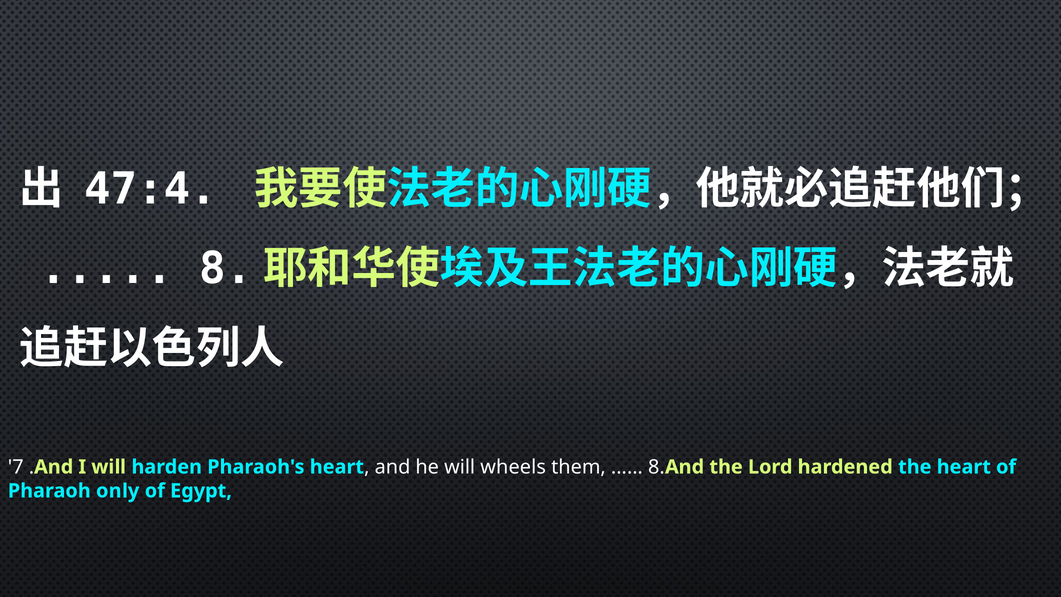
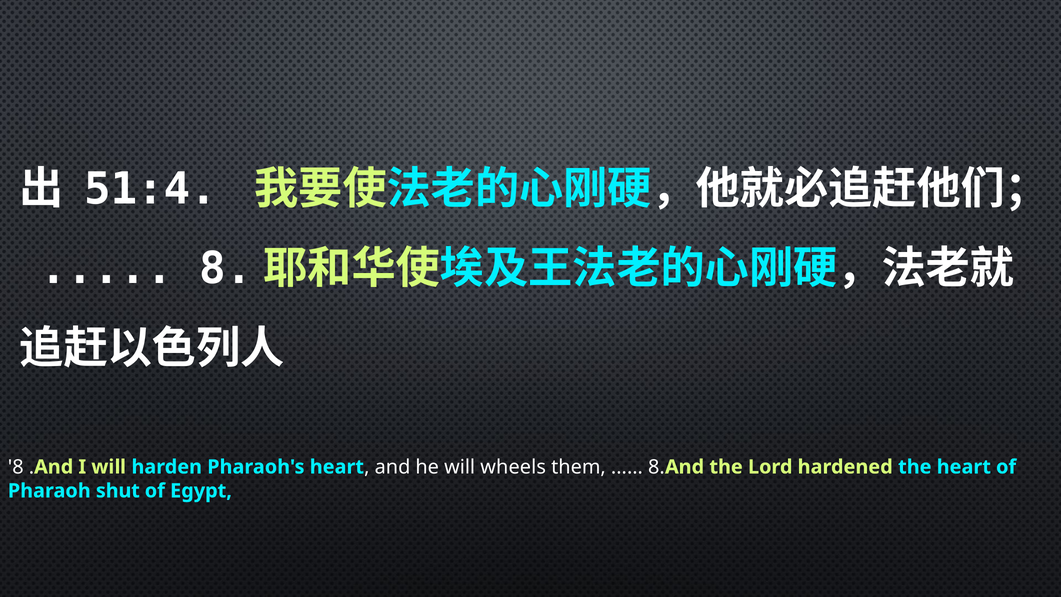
47:4: 47:4 -> 51:4
7 at (16, 467): 7 -> 8
only: only -> shut
